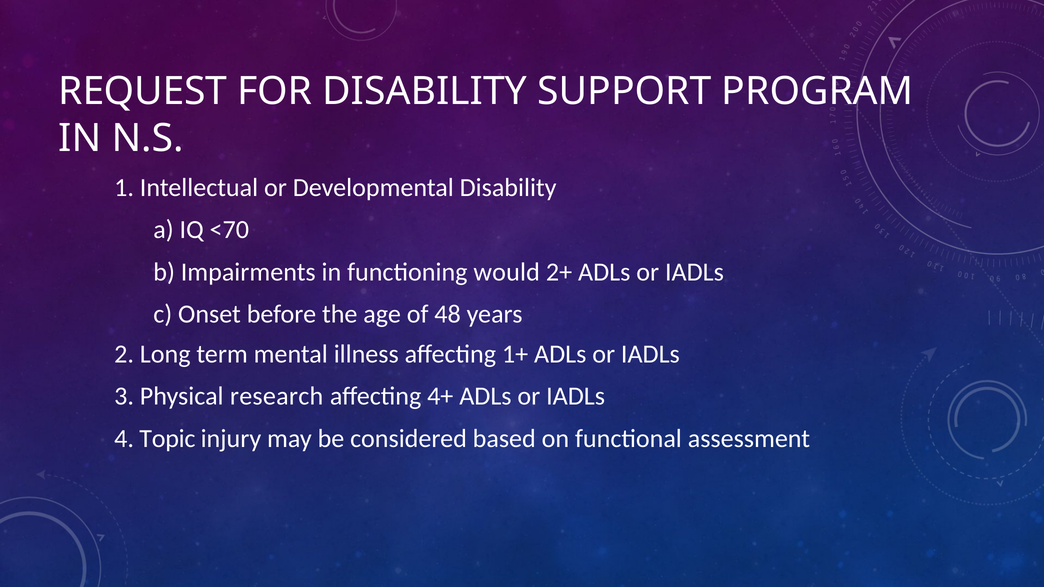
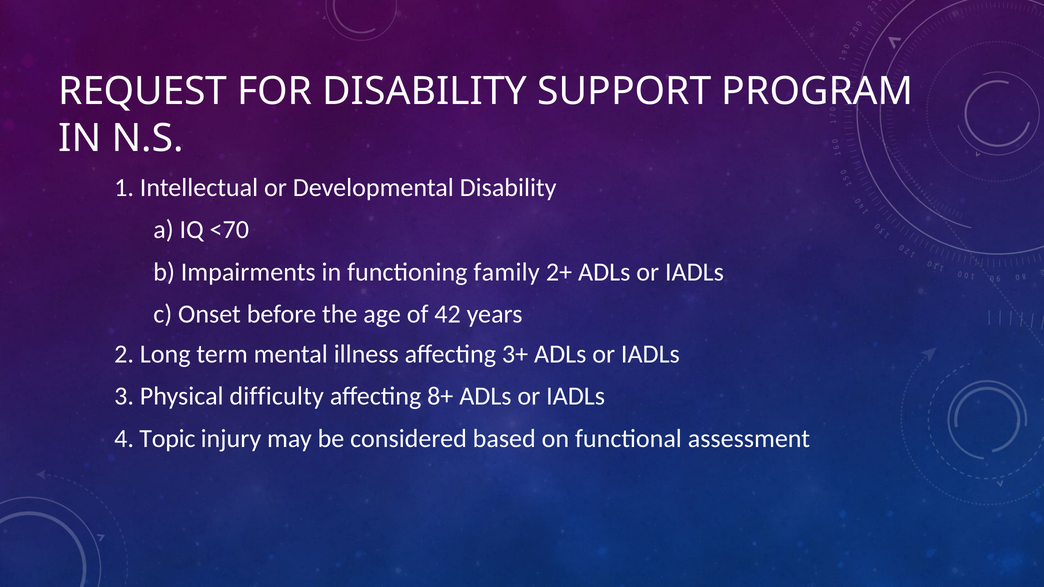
would: would -> family
48: 48 -> 42
1+: 1+ -> 3+
research: research -> difficulty
4+: 4+ -> 8+
